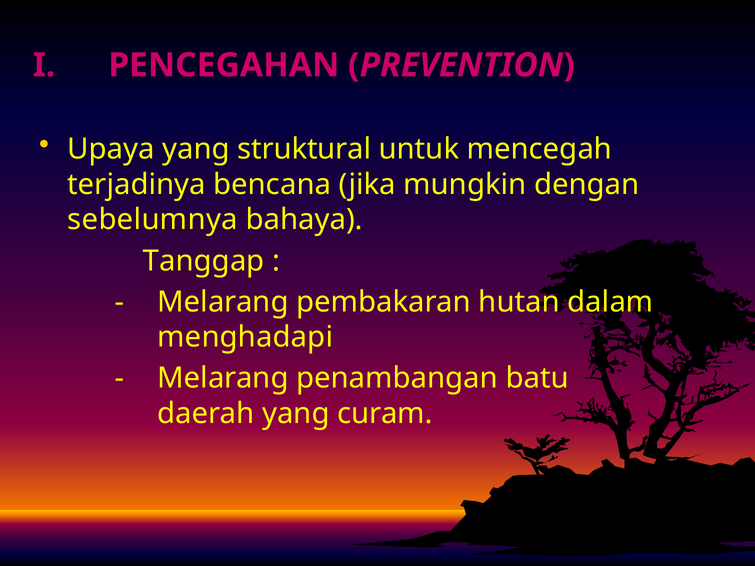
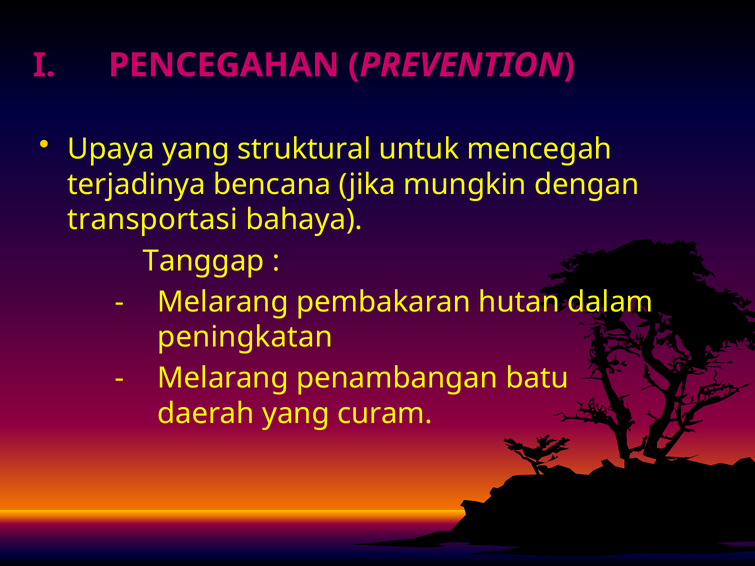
sebelumnya: sebelumnya -> transportasi
menghadapi: menghadapi -> peningkatan
